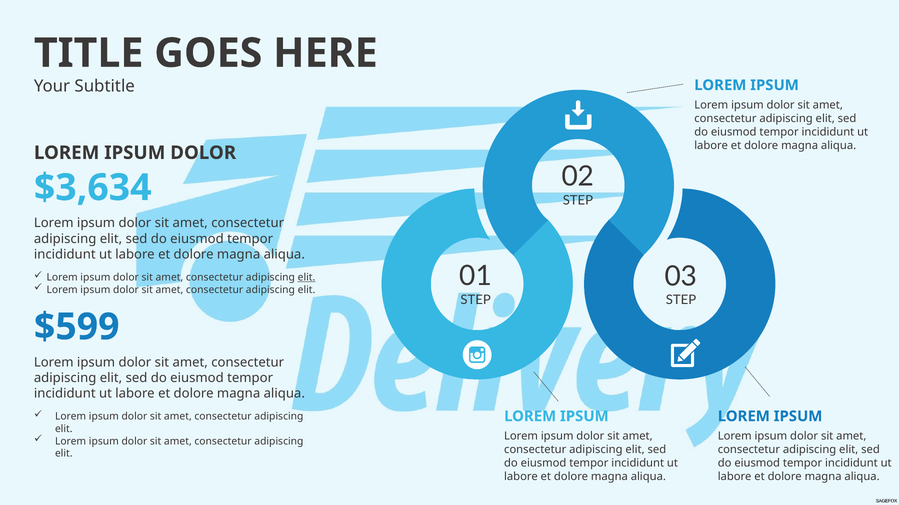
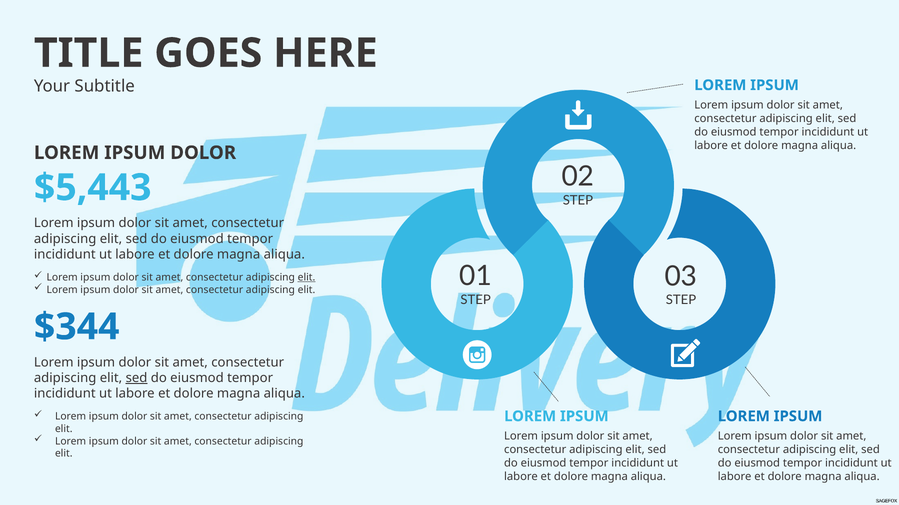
$3,634: $3,634 -> $5,443
$599: $599 -> $344
sed at (137, 378) underline: none -> present
